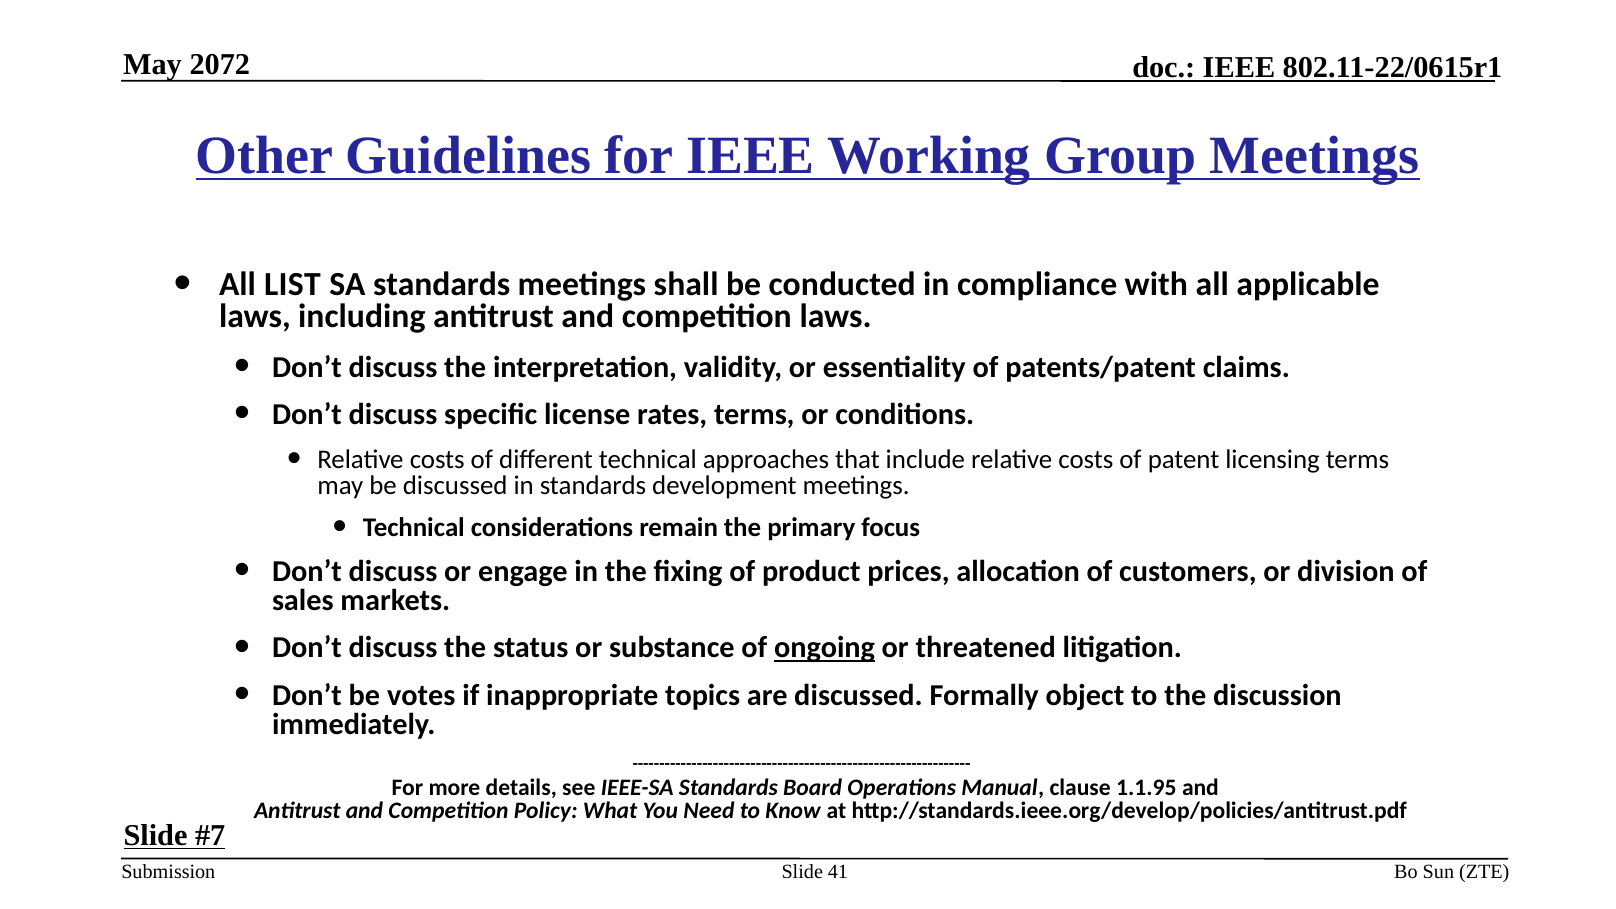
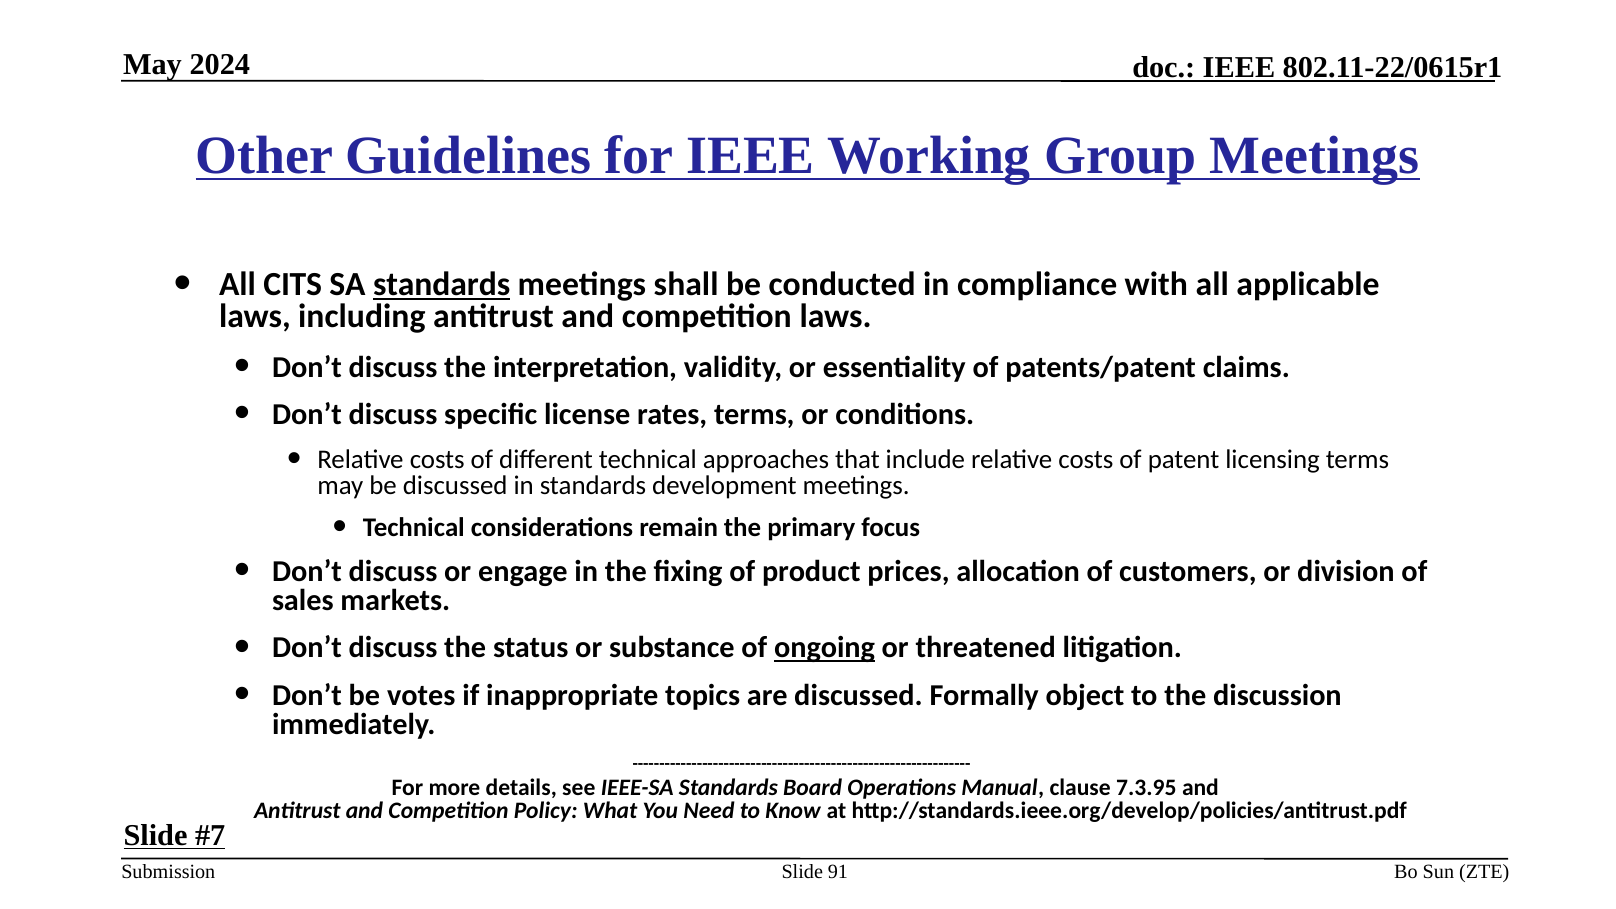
2072: 2072 -> 2024
LIST: LIST -> CITS
standards at (442, 284) underline: none -> present
1.1.95: 1.1.95 -> 7.3.95
41: 41 -> 91
